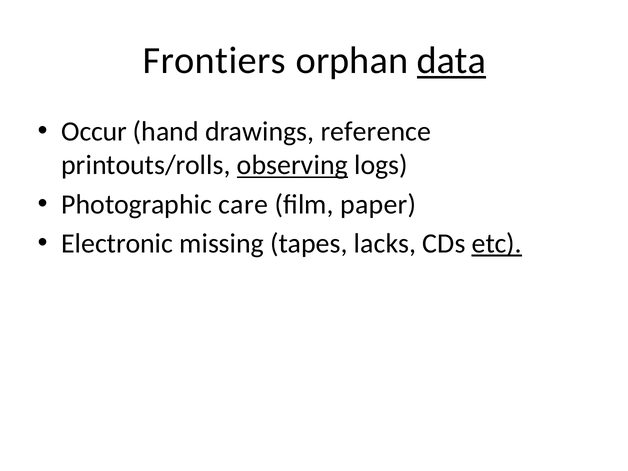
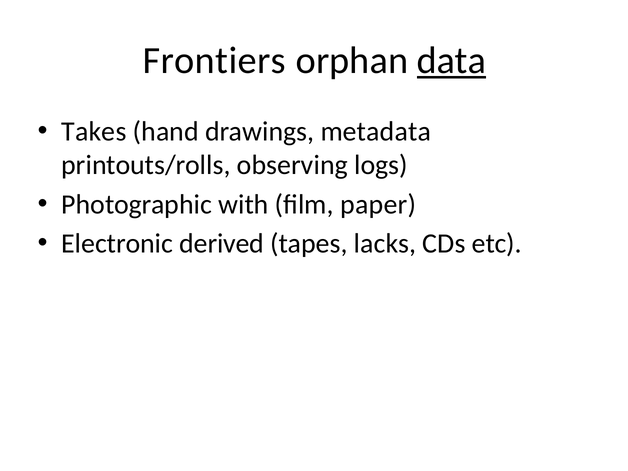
Occur: Occur -> Takes
reference: reference -> metadata
observing underline: present -> none
care: care -> with
missing: missing -> derived
etc underline: present -> none
